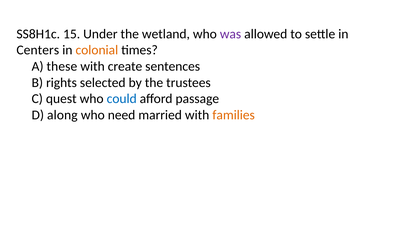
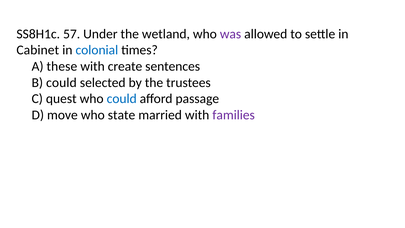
15: 15 -> 57
Centers: Centers -> Cabinet
colonial colour: orange -> blue
B rights: rights -> could
along: along -> move
need: need -> state
families colour: orange -> purple
